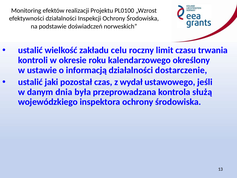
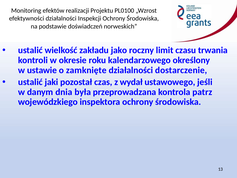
celu: celu -> jako
informacją: informacją -> zamknięte
służą: służą -> patrz
